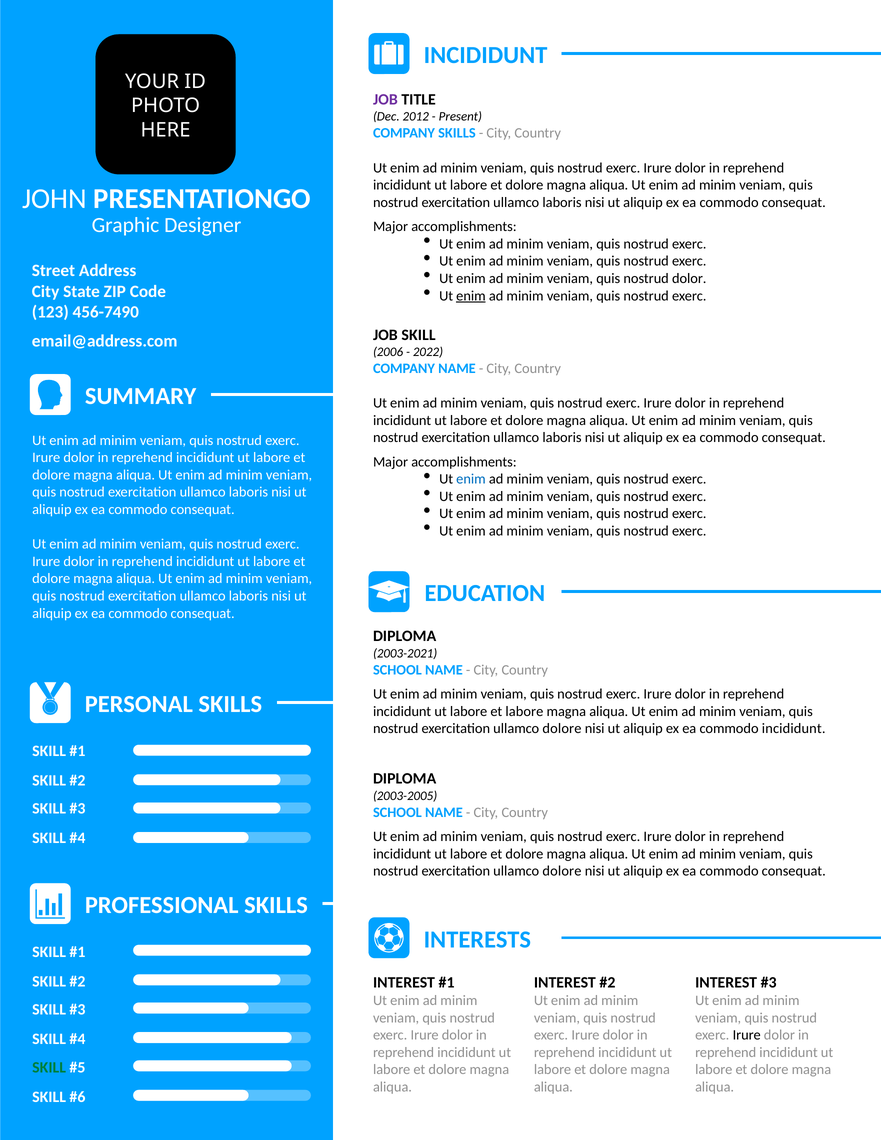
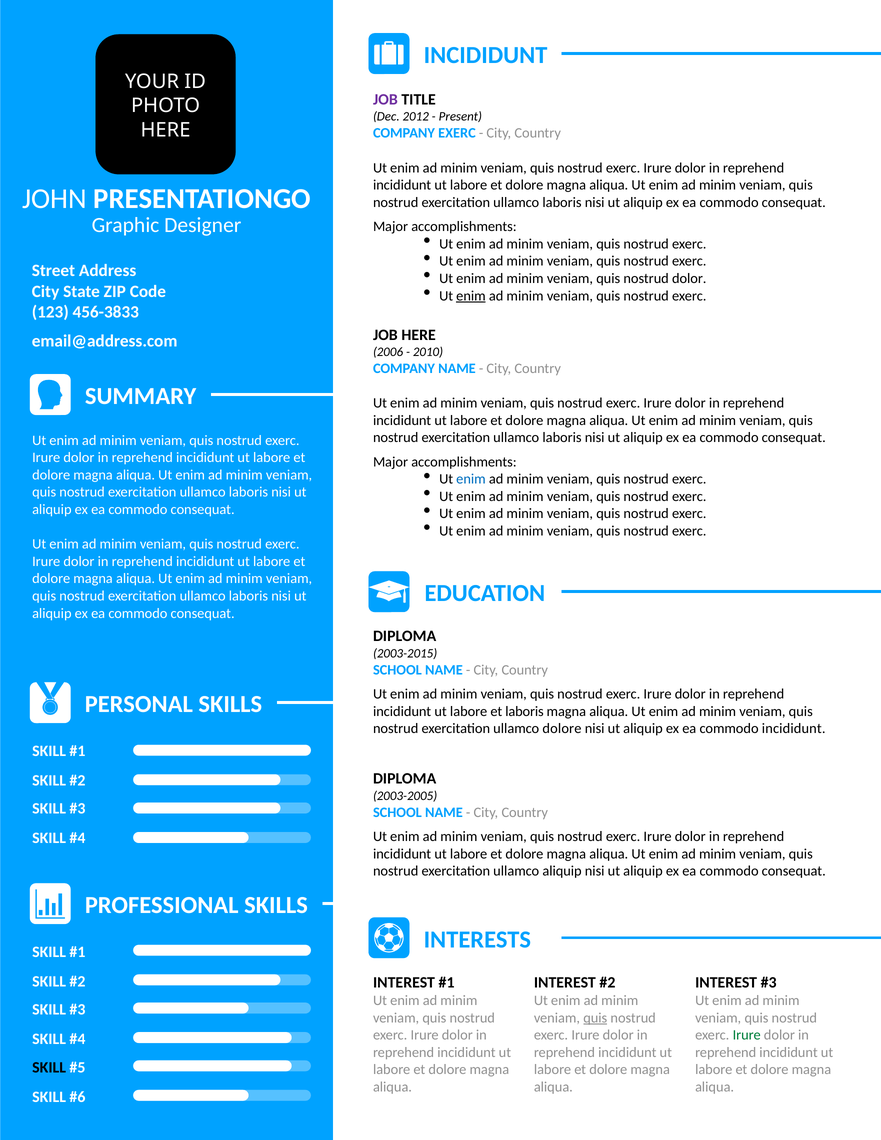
COMPANY SKILLS: SKILLS -> EXERC
456-7490: 456-7490 -> 456-3833
JOB SKILL: SKILL -> HERE
2022: 2022 -> 2010
2003-2021: 2003-2021 -> 2003-2015
et labore: labore -> laboris
dolore at (562, 871): dolore -> aliquip
quis at (595, 1018) underline: none -> present
Irure at (747, 1035) colour: black -> green
SKILL at (49, 1067) colour: green -> black
